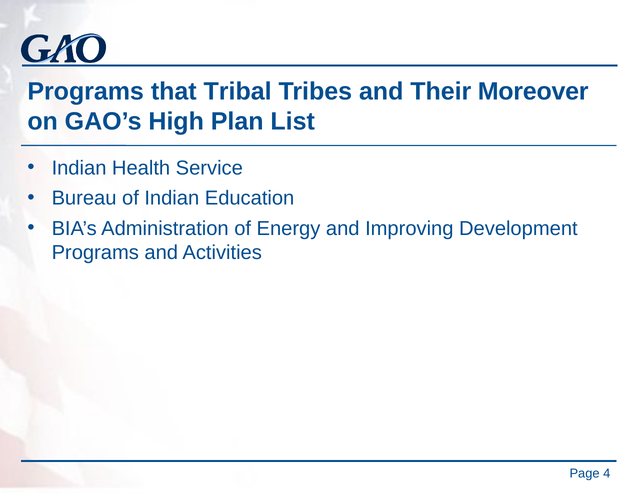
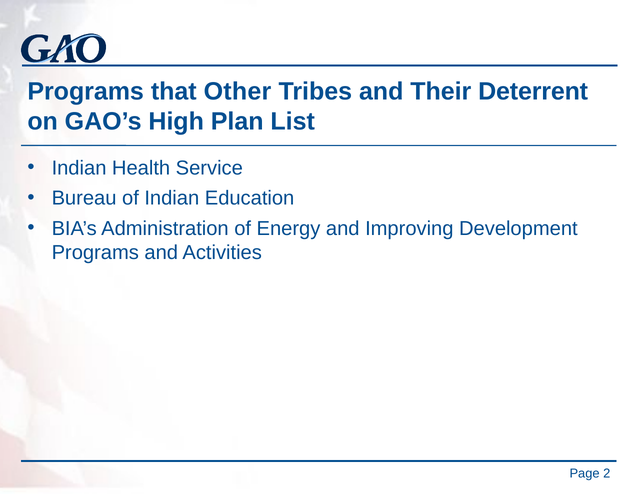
Tribal: Tribal -> Other
Moreover: Moreover -> Deterrent
4: 4 -> 2
